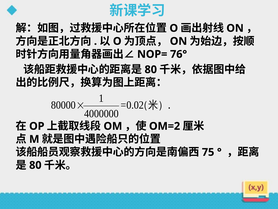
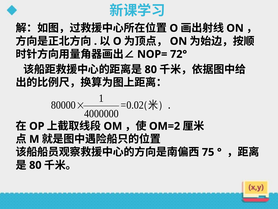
76°: 76° -> 72°
